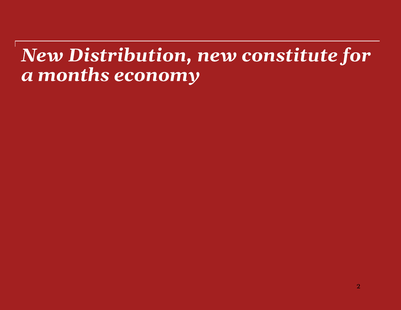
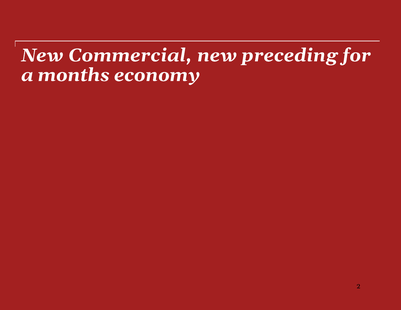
Distribution: Distribution -> Commercial
constitute: constitute -> preceding
